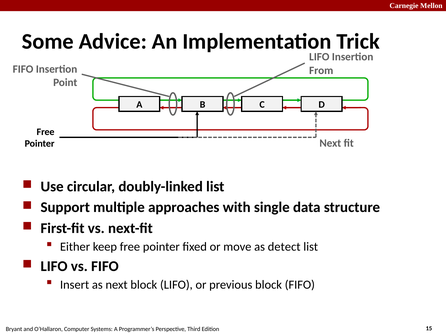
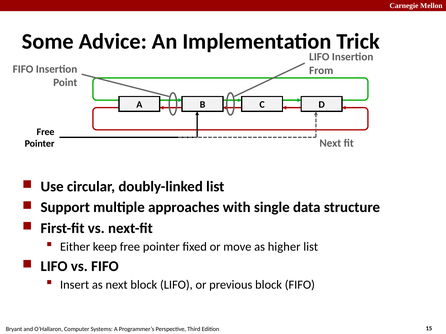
detect: detect -> higher
